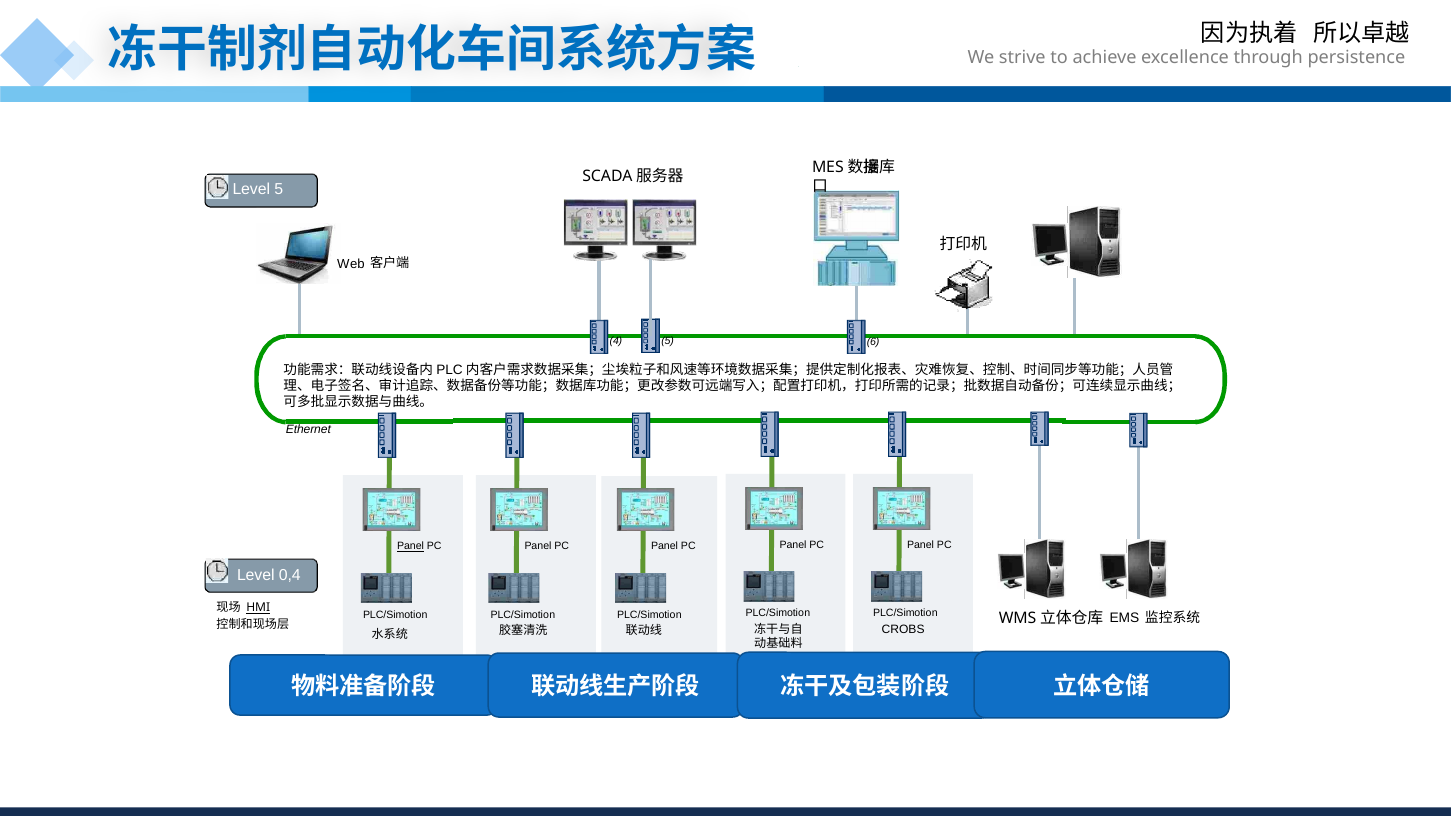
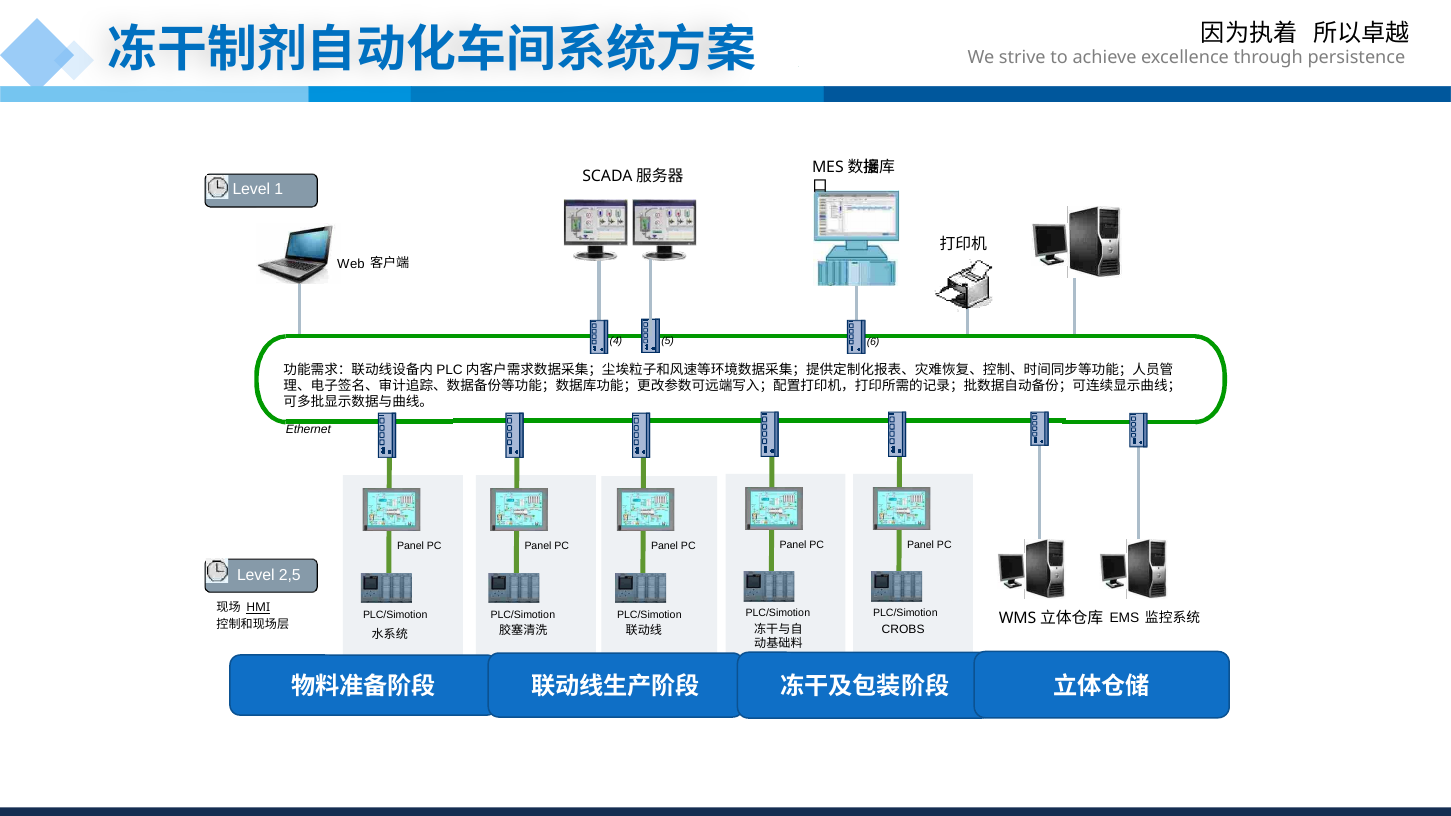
Level 5: 5 -> 1
Panel at (411, 547) underline: present -> none
0,4: 0,4 -> 2,5
